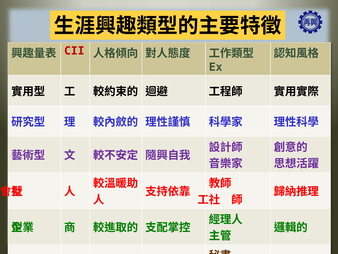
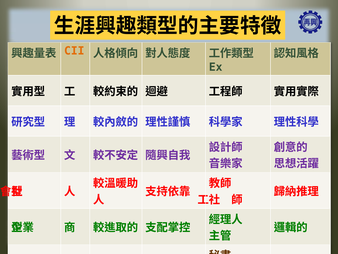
CII colour: red -> orange
